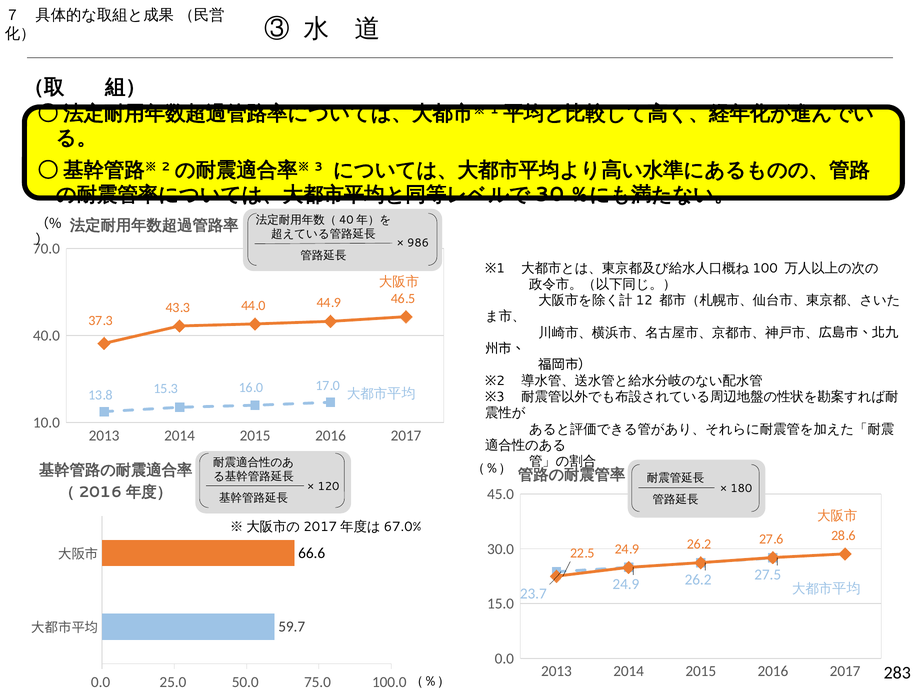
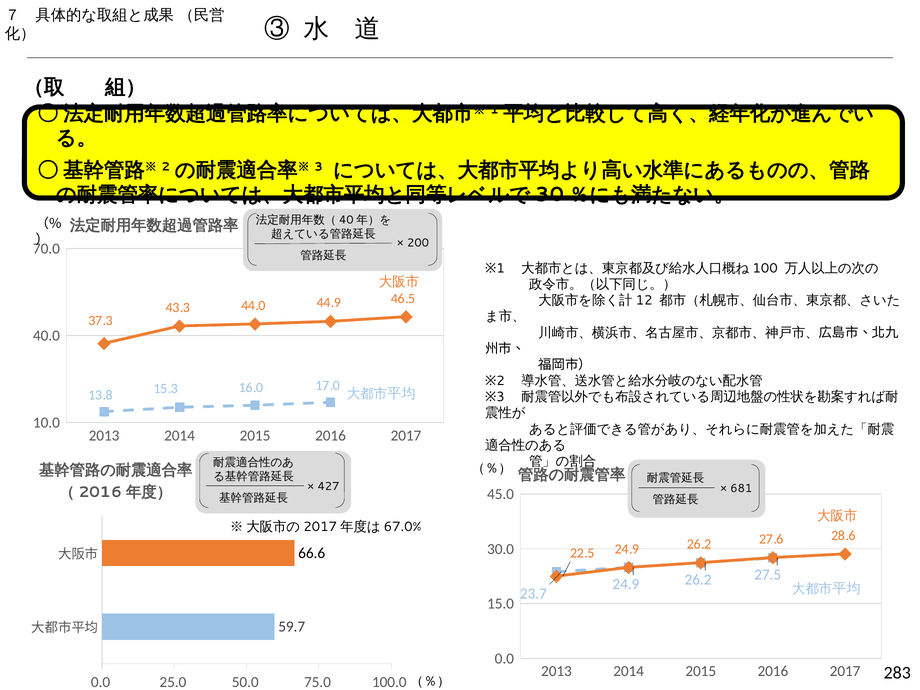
986: 986 -> 200
120: 120 -> 427
180: 180 -> 681
